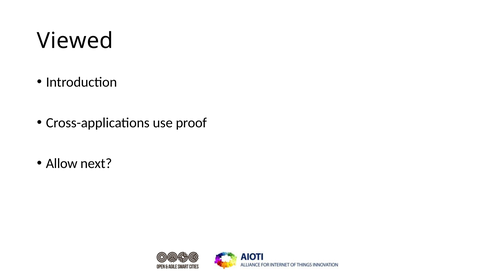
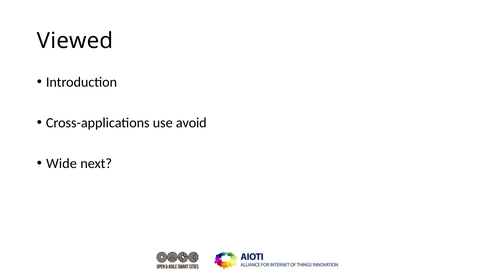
proof: proof -> avoid
Allow: Allow -> Wide
